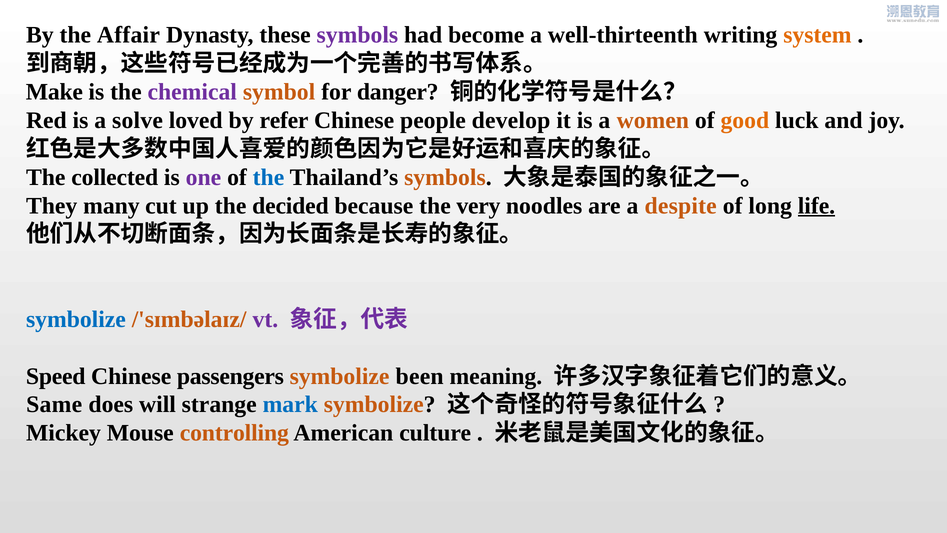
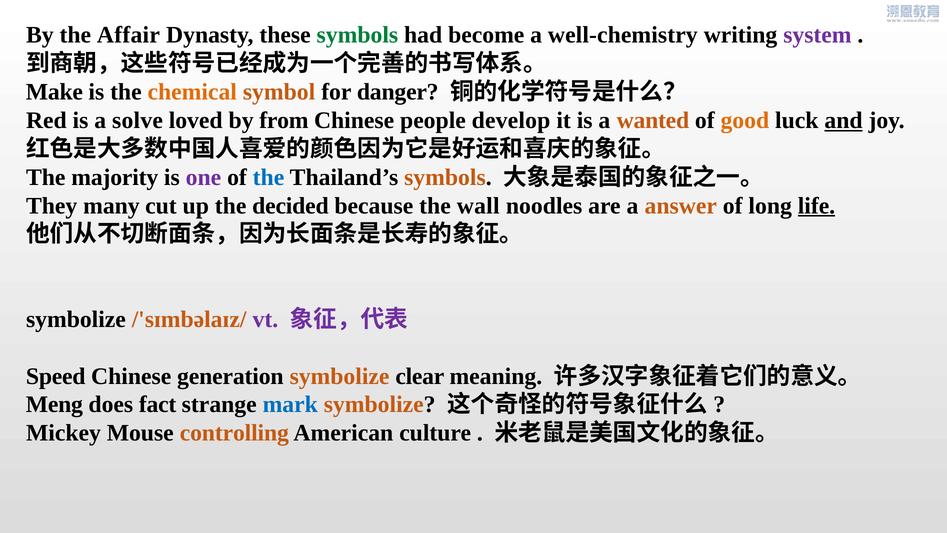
symbols at (357, 35) colour: purple -> green
well-thirteenth: well-thirteenth -> well-chemistry
system colour: orange -> purple
chemical colour: purple -> orange
refer: refer -> from
women: women -> wanted
and underline: none -> present
collected: collected -> majority
very: very -> wall
despite: despite -> answer
symbolize at (76, 319) colour: blue -> black
passengers: passengers -> generation
been: been -> clear
Same: Same -> Meng
will: will -> fact
